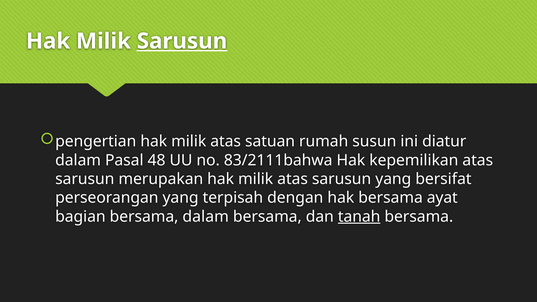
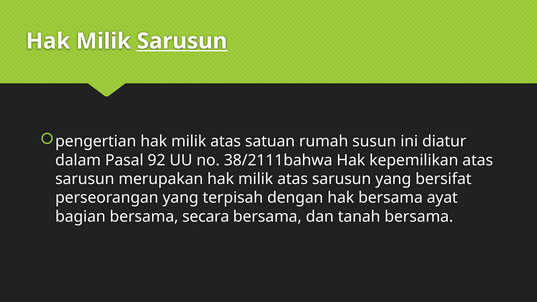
48: 48 -> 92
83/2111bahwa: 83/2111bahwa -> 38/2111bahwa
bersama dalam: dalam -> secara
tanah underline: present -> none
